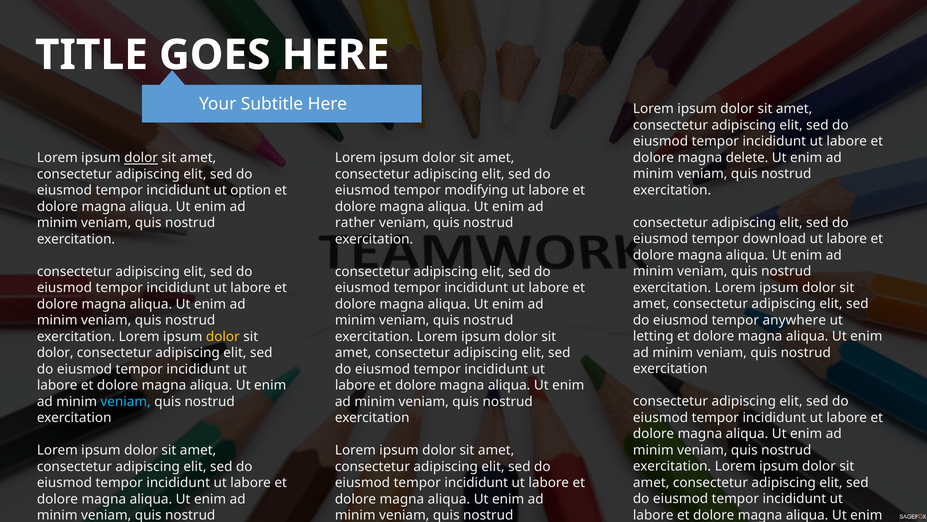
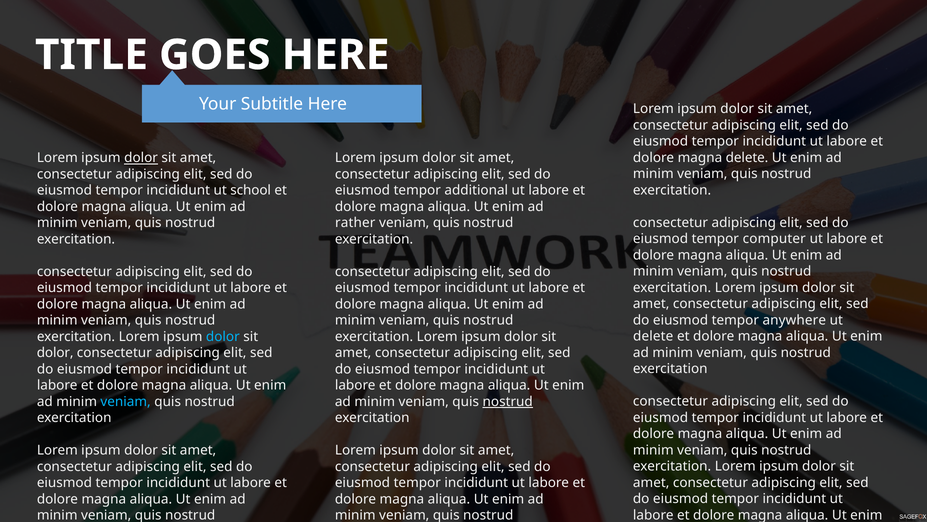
option: option -> school
modifying: modifying -> additional
download: download -> computer
letting at (653, 336): letting -> delete
dolor at (223, 336) colour: yellow -> light blue
nostrud at (508, 401) underline: none -> present
